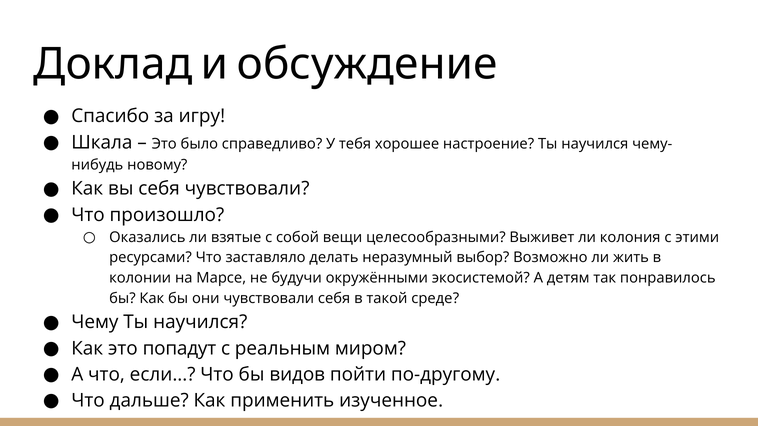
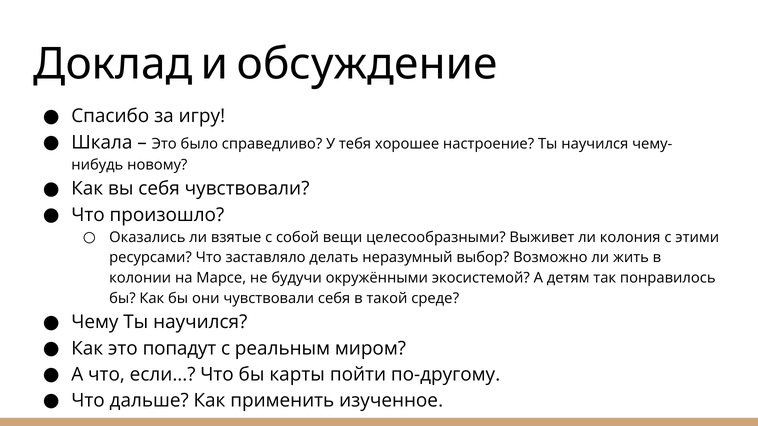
видов: видов -> карты
